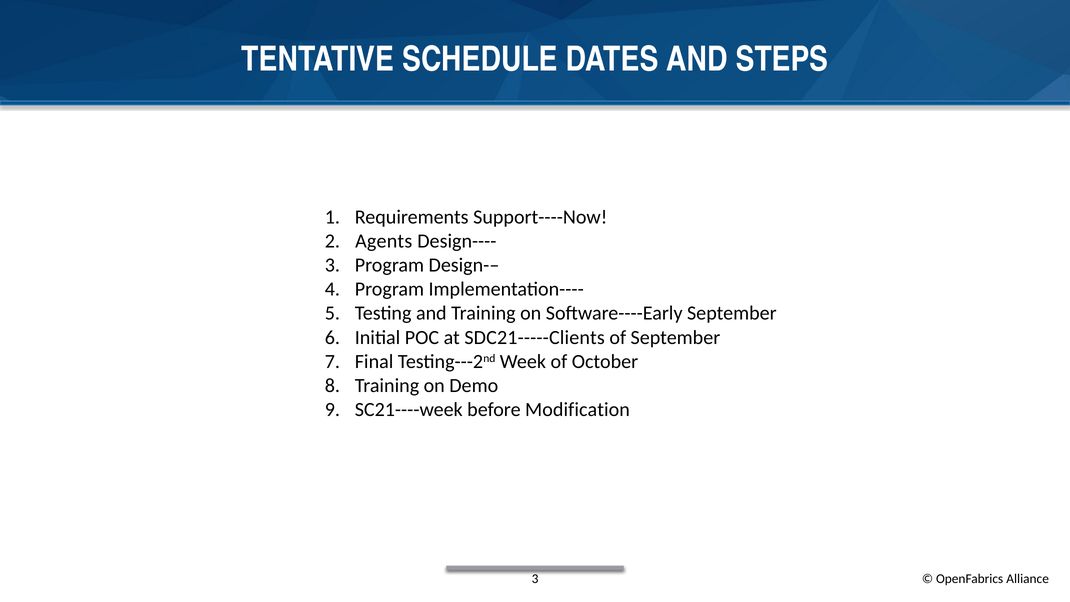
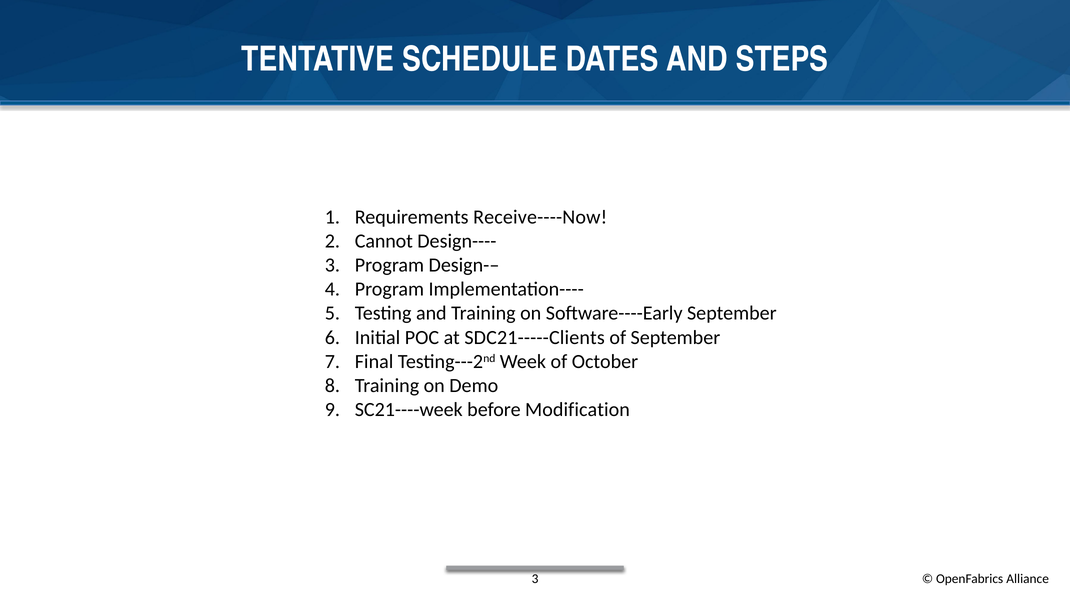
Support----Now: Support----Now -> Receive----Now
Agents: Agents -> Cannot
